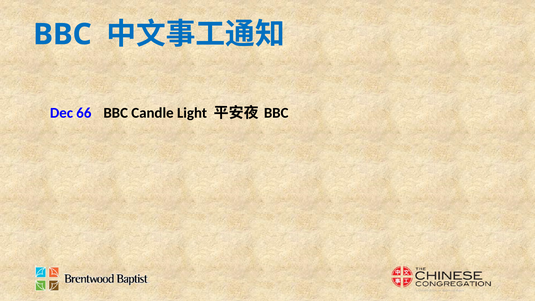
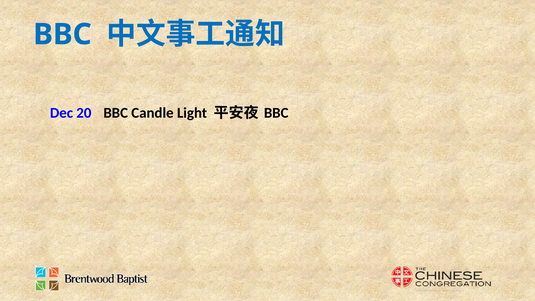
66: 66 -> 20
